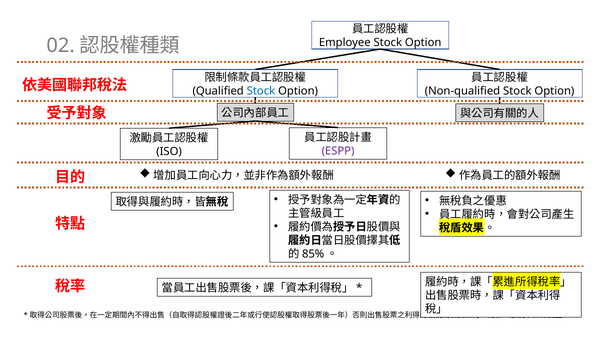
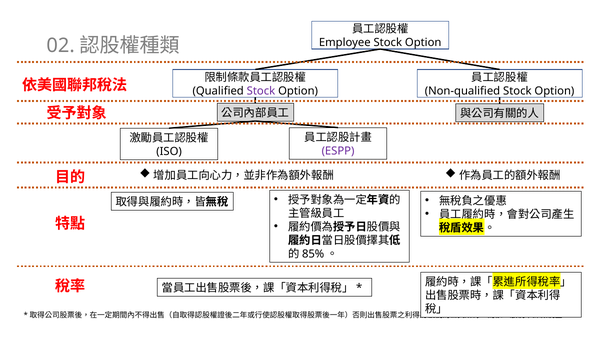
Stock at (261, 91) colour: blue -> purple
